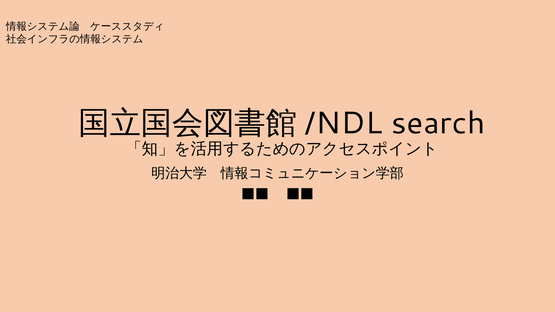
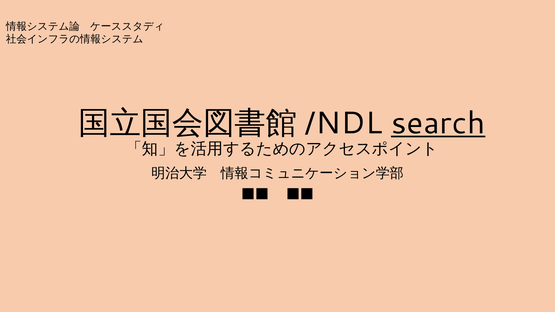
search underline: none -> present
